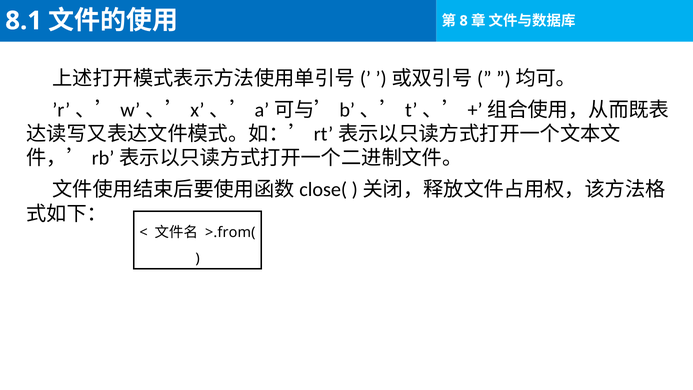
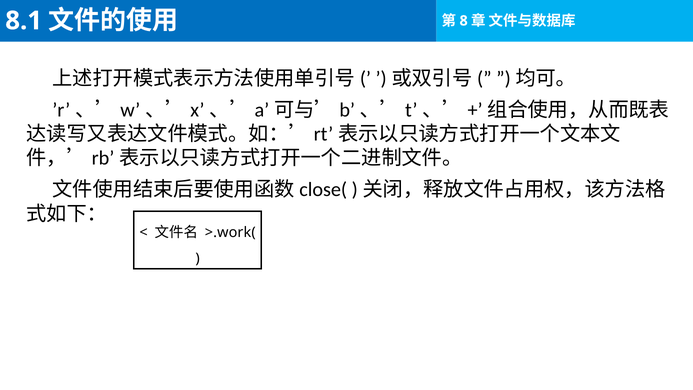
>.from(: >.from( -> >.work(
